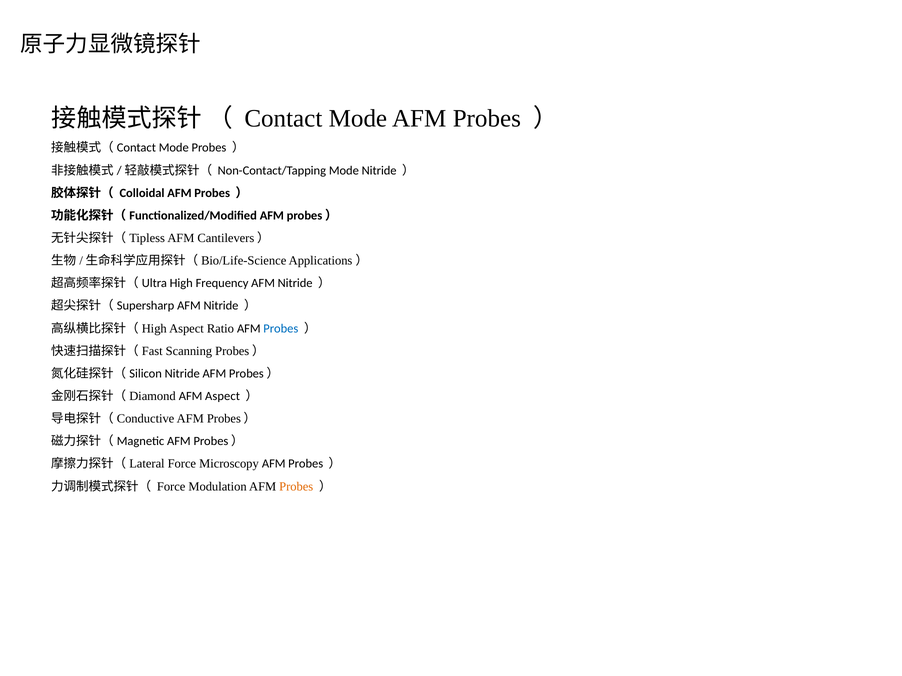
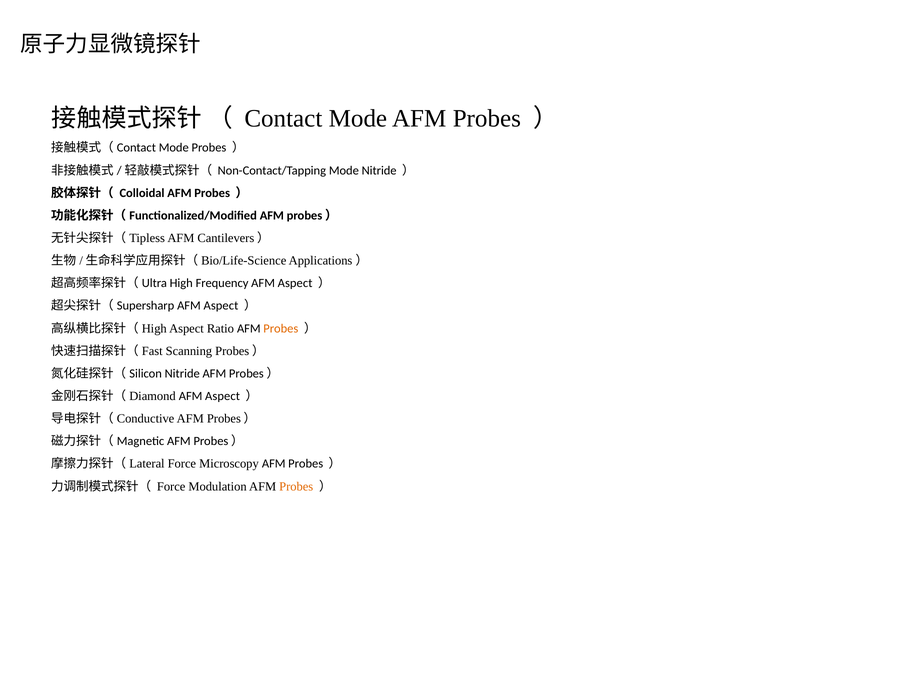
Frequency AFM Nitride: Nitride -> Aspect
Nitride at (221, 306): Nitride -> Aspect
Probes at (281, 329) colour: blue -> orange
